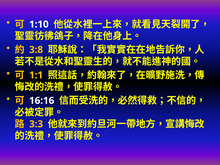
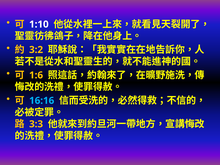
3:8: 3:8 -> 3:2
1:1: 1:1 -> 1:6
16:16 colour: white -> light blue
